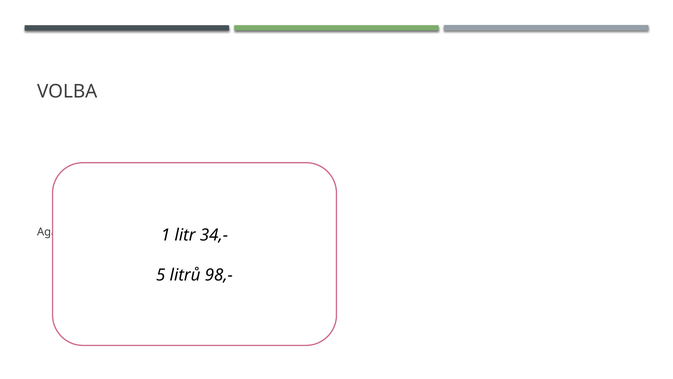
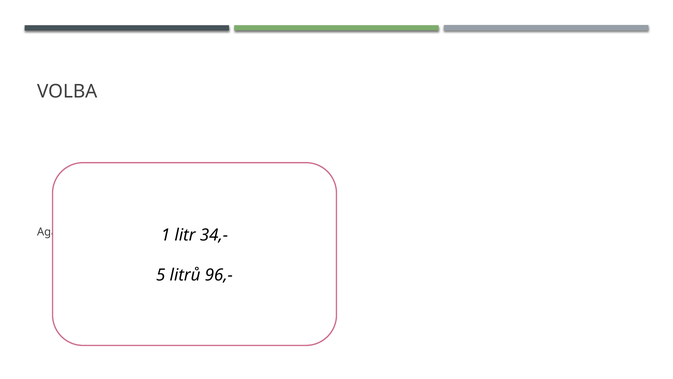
98,-: 98,- -> 96,-
